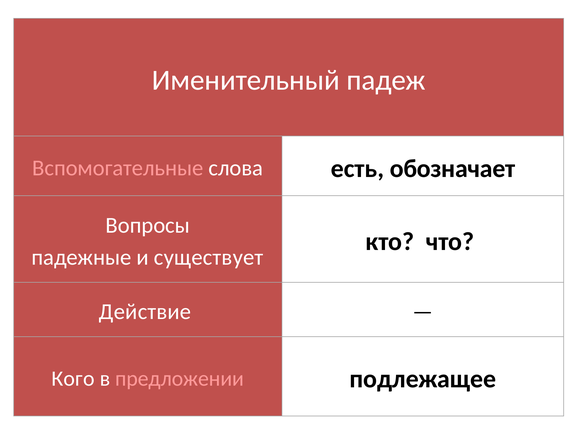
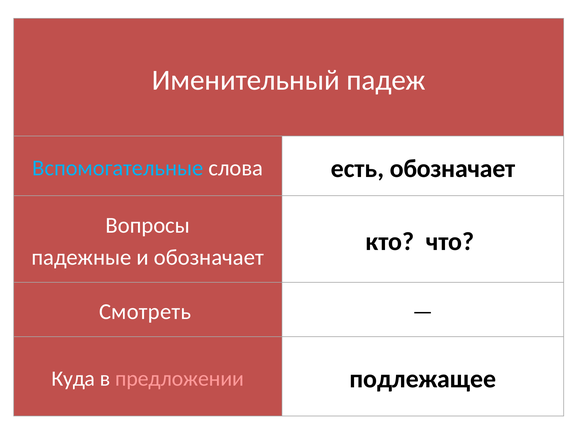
Вспомогательные colour: pink -> light blue
и существует: существует -> обозначает
Действие: Действие -> Смотреть
Кого: Кого -> Куда
